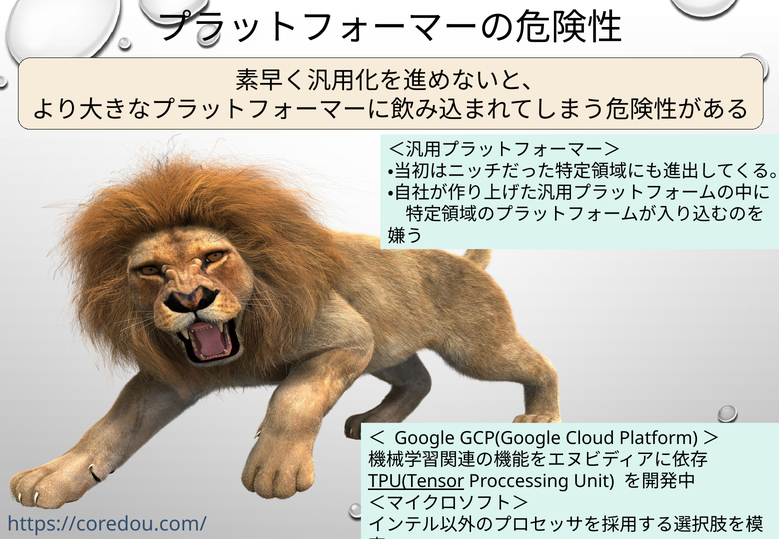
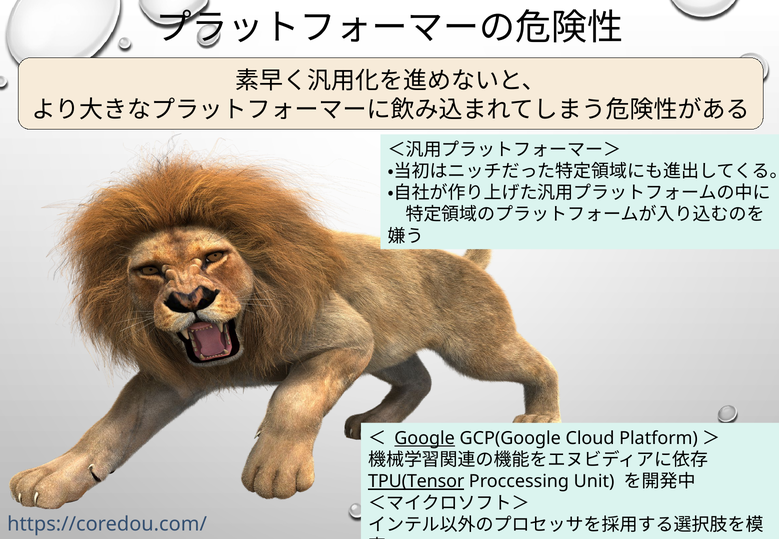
Google underline: none -> present
